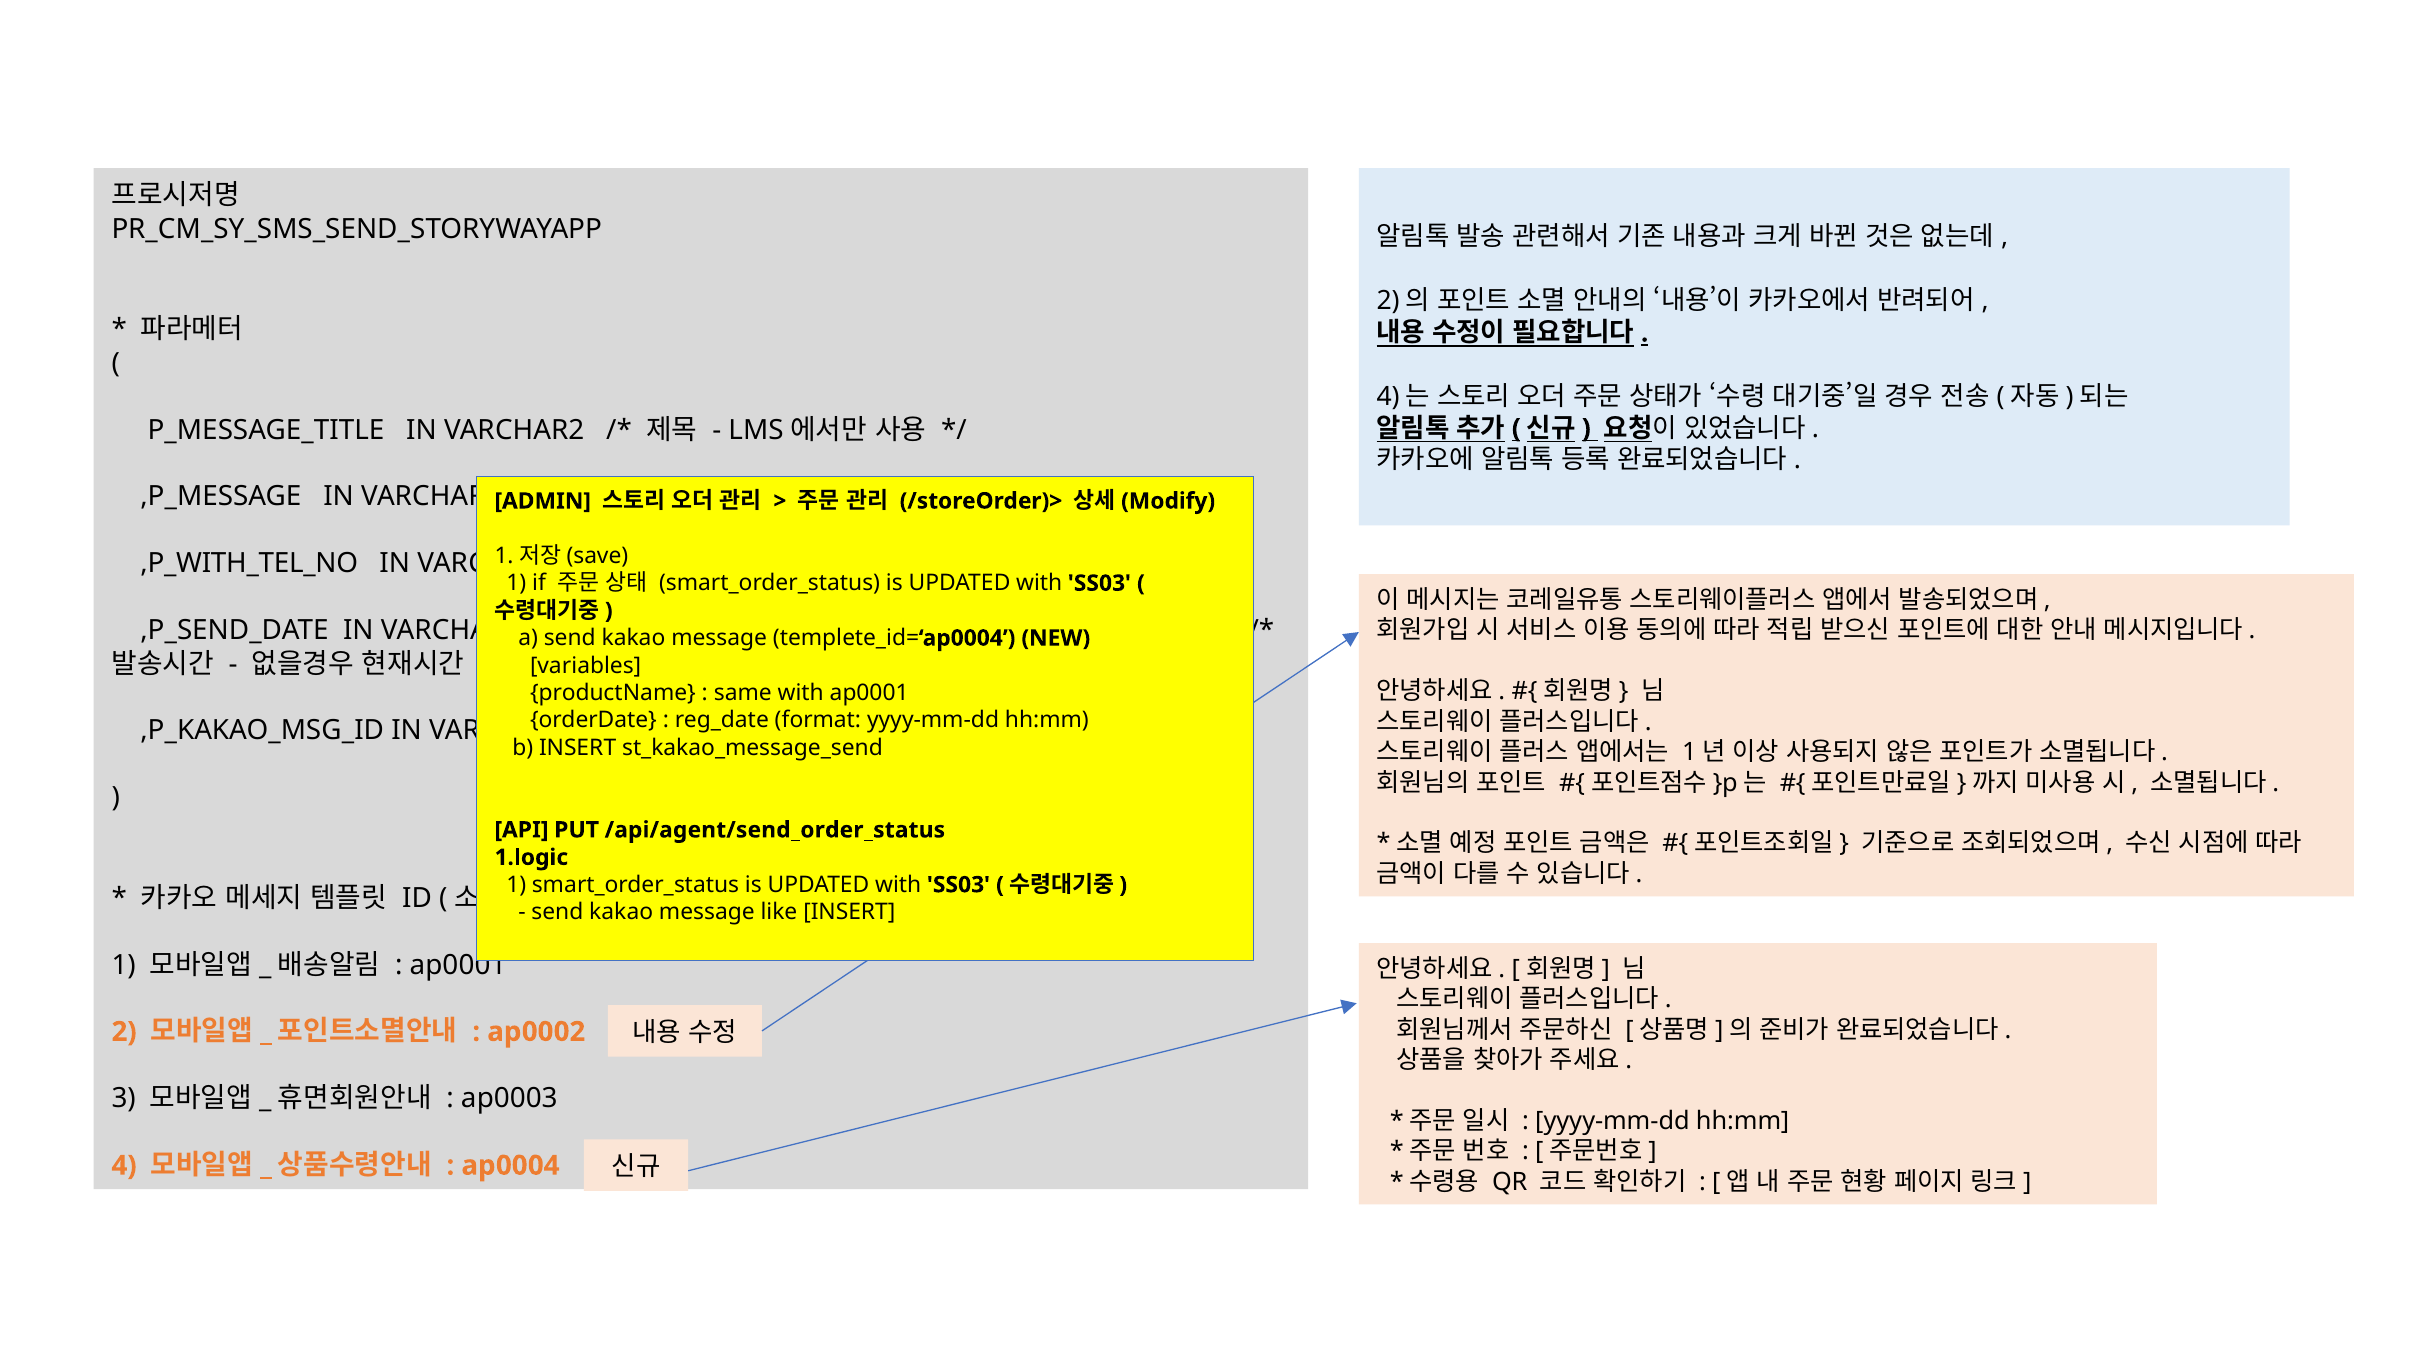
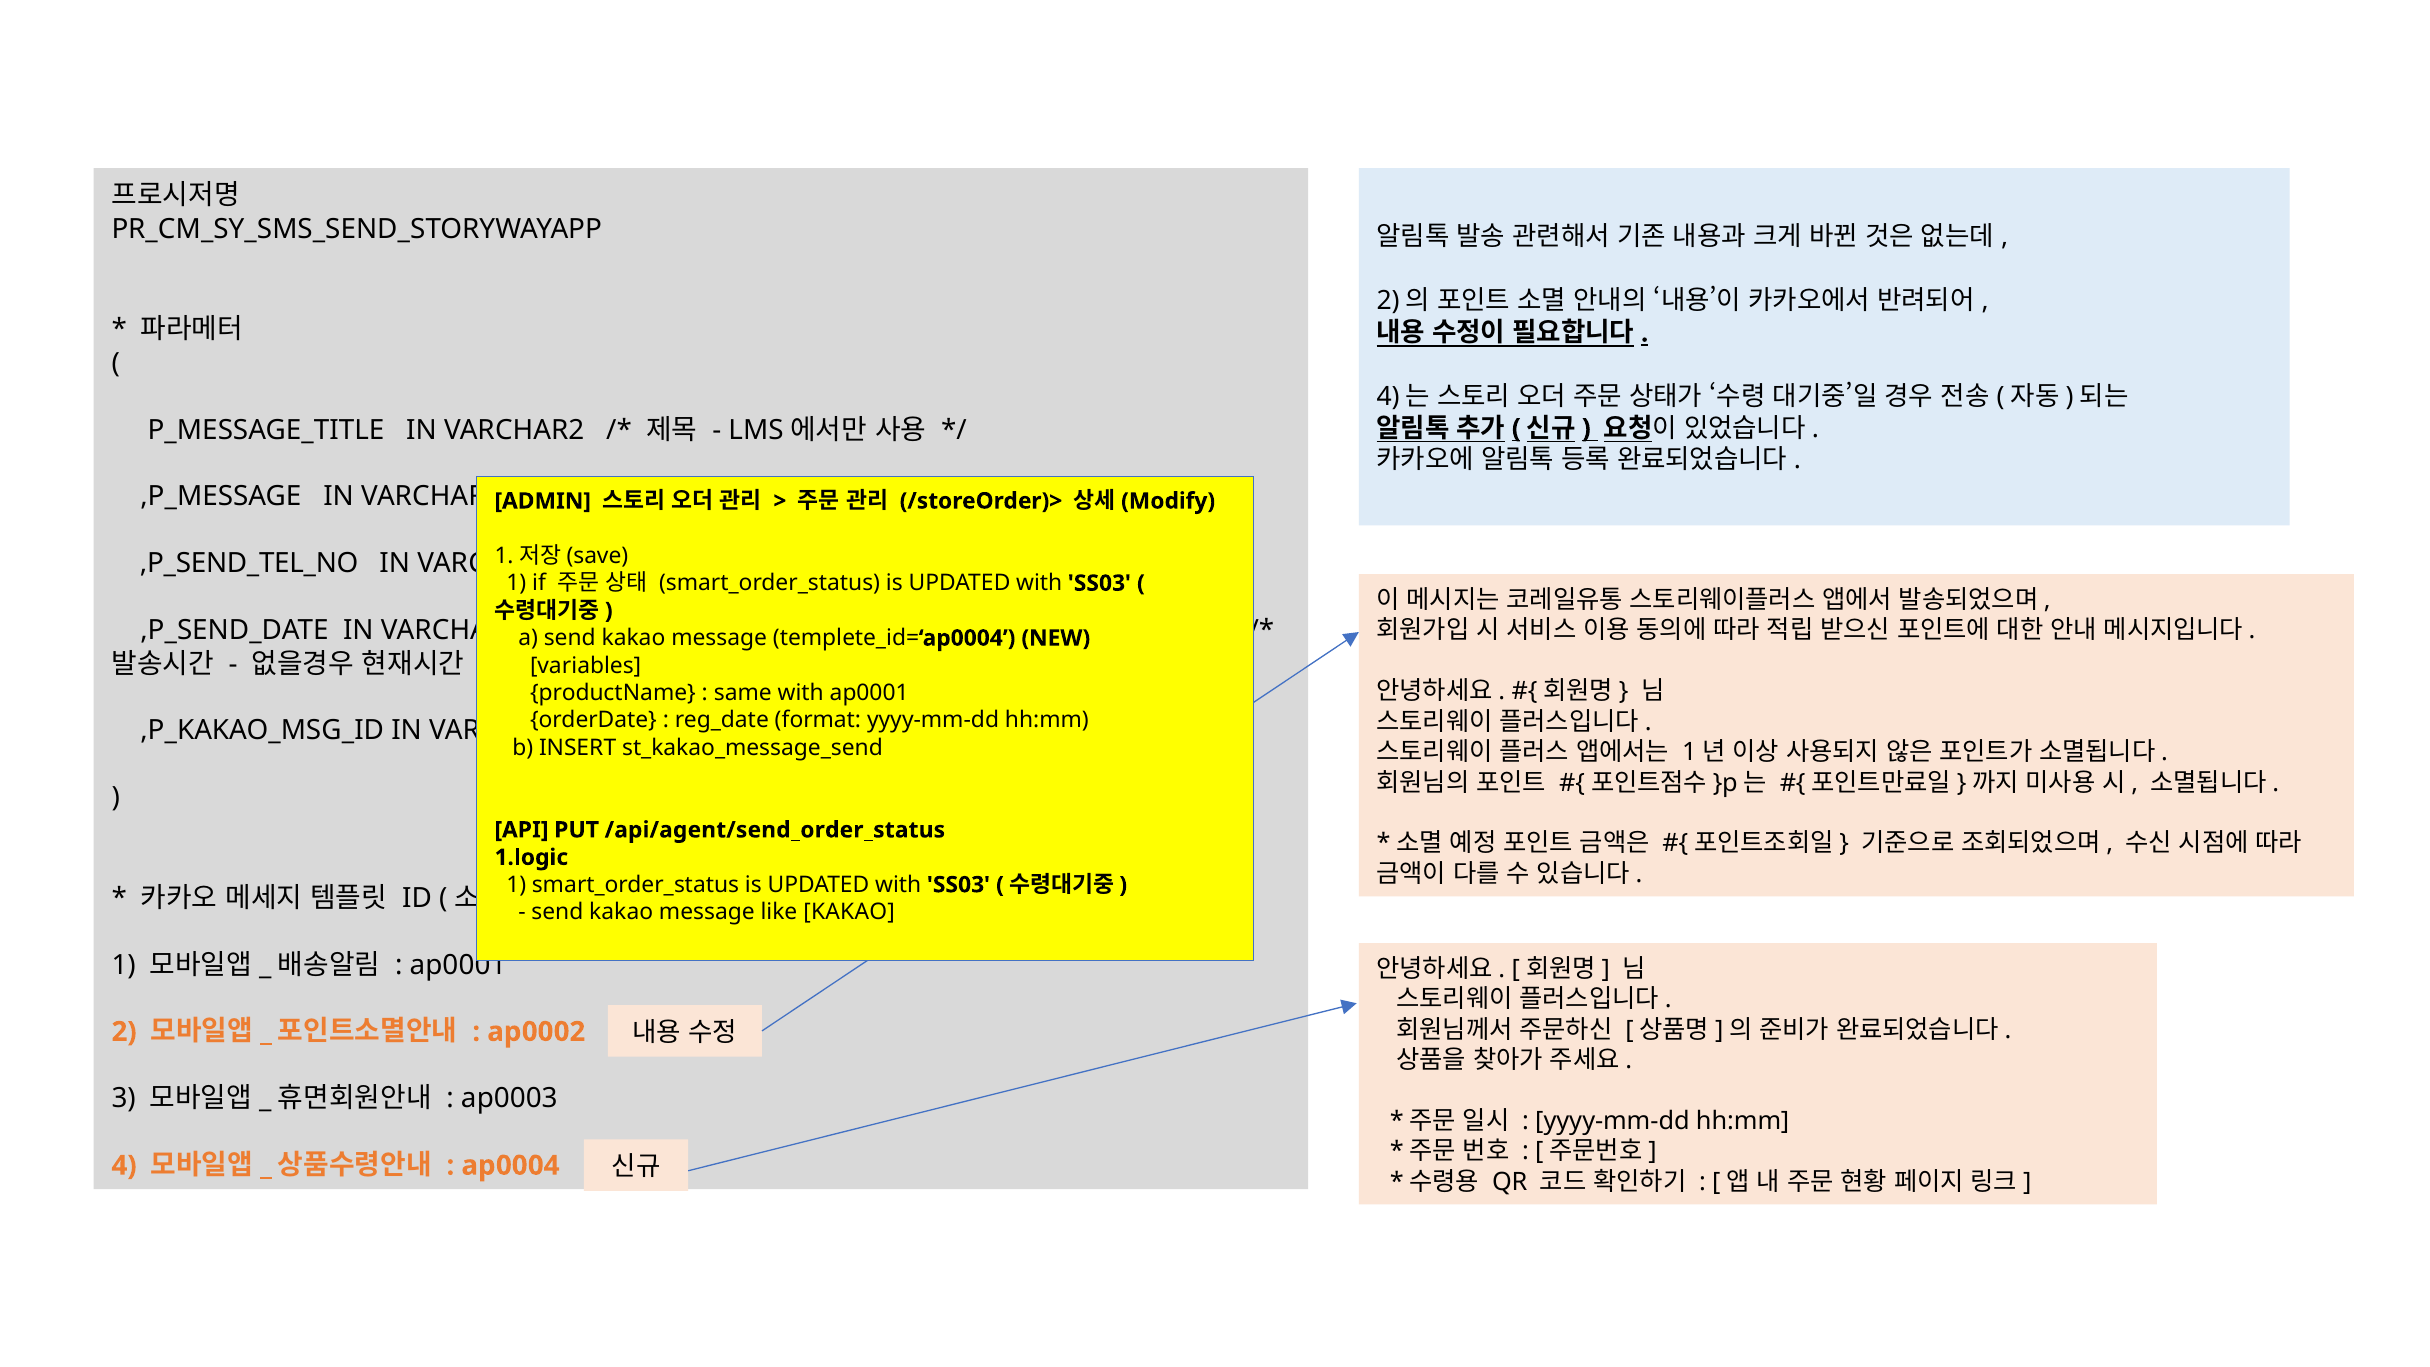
,P_WITH_TEL_NO: ,P_WITH_TEL_NO -> ,P_SEND_TEL_NO
like INSERT: INSERT -> KAKAO
